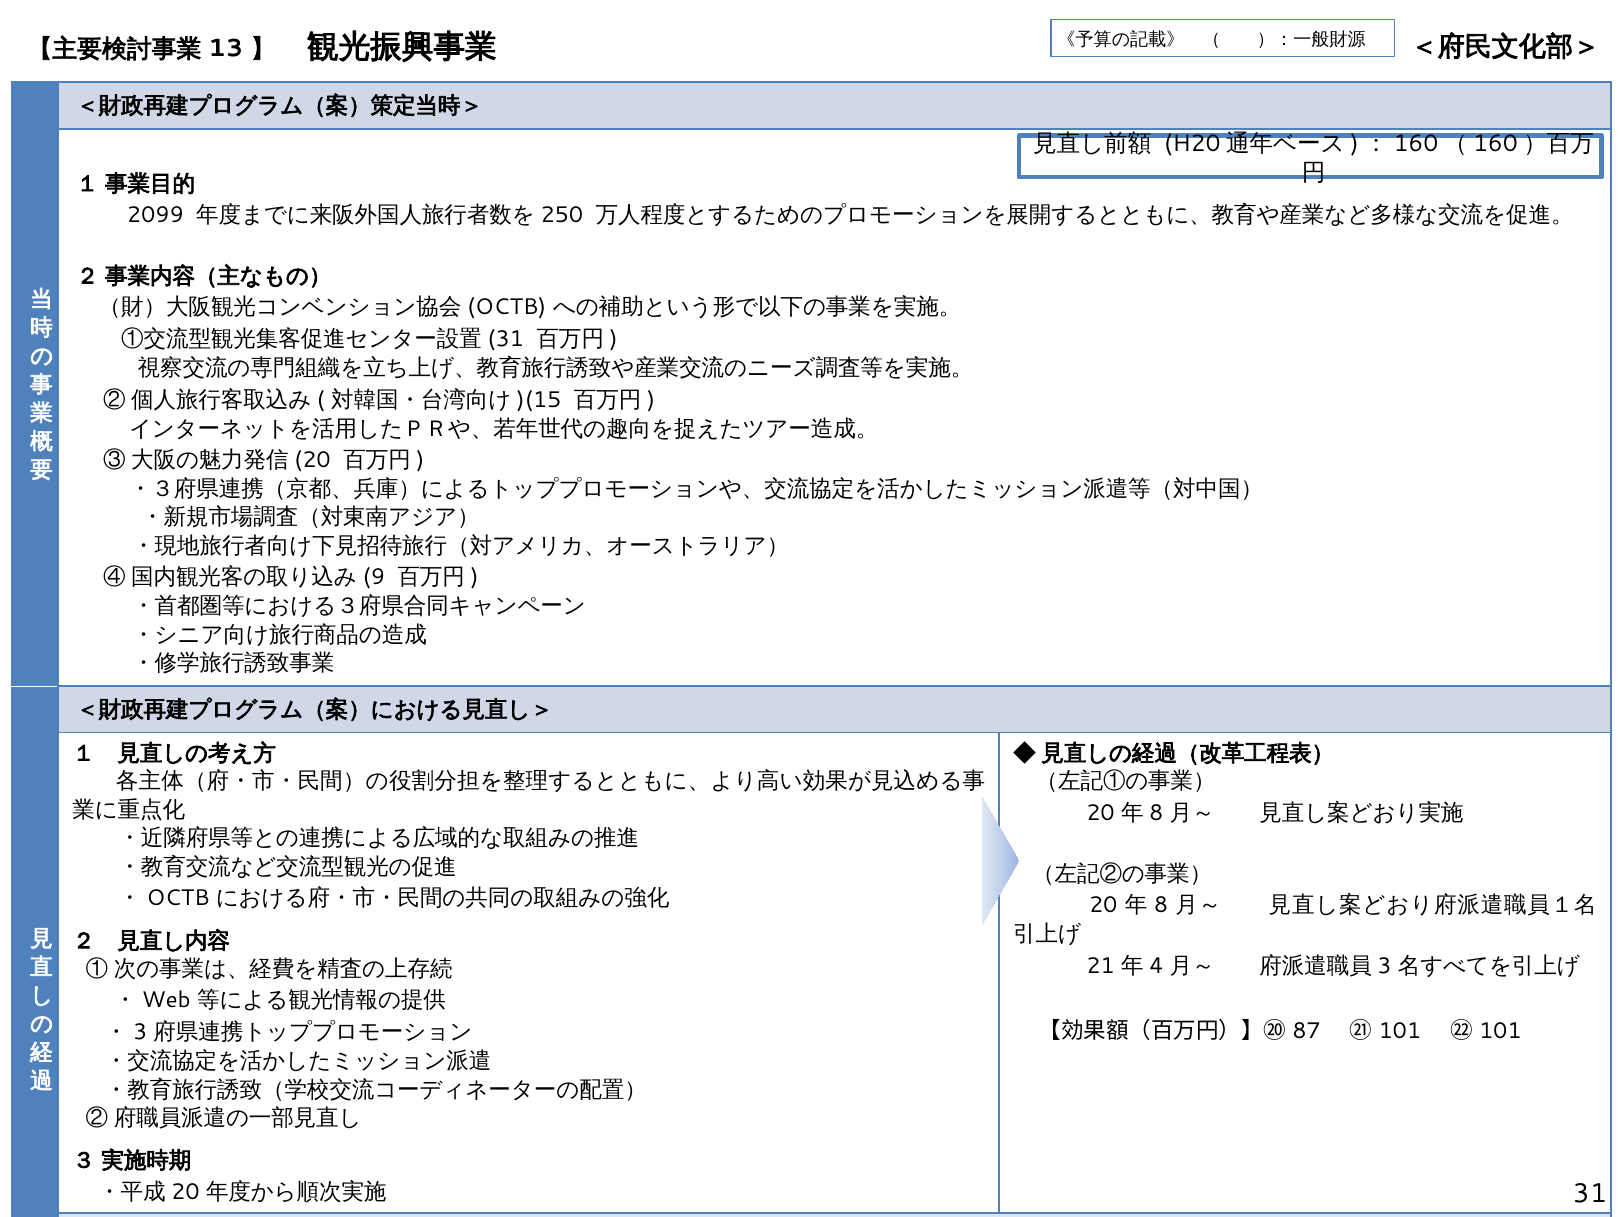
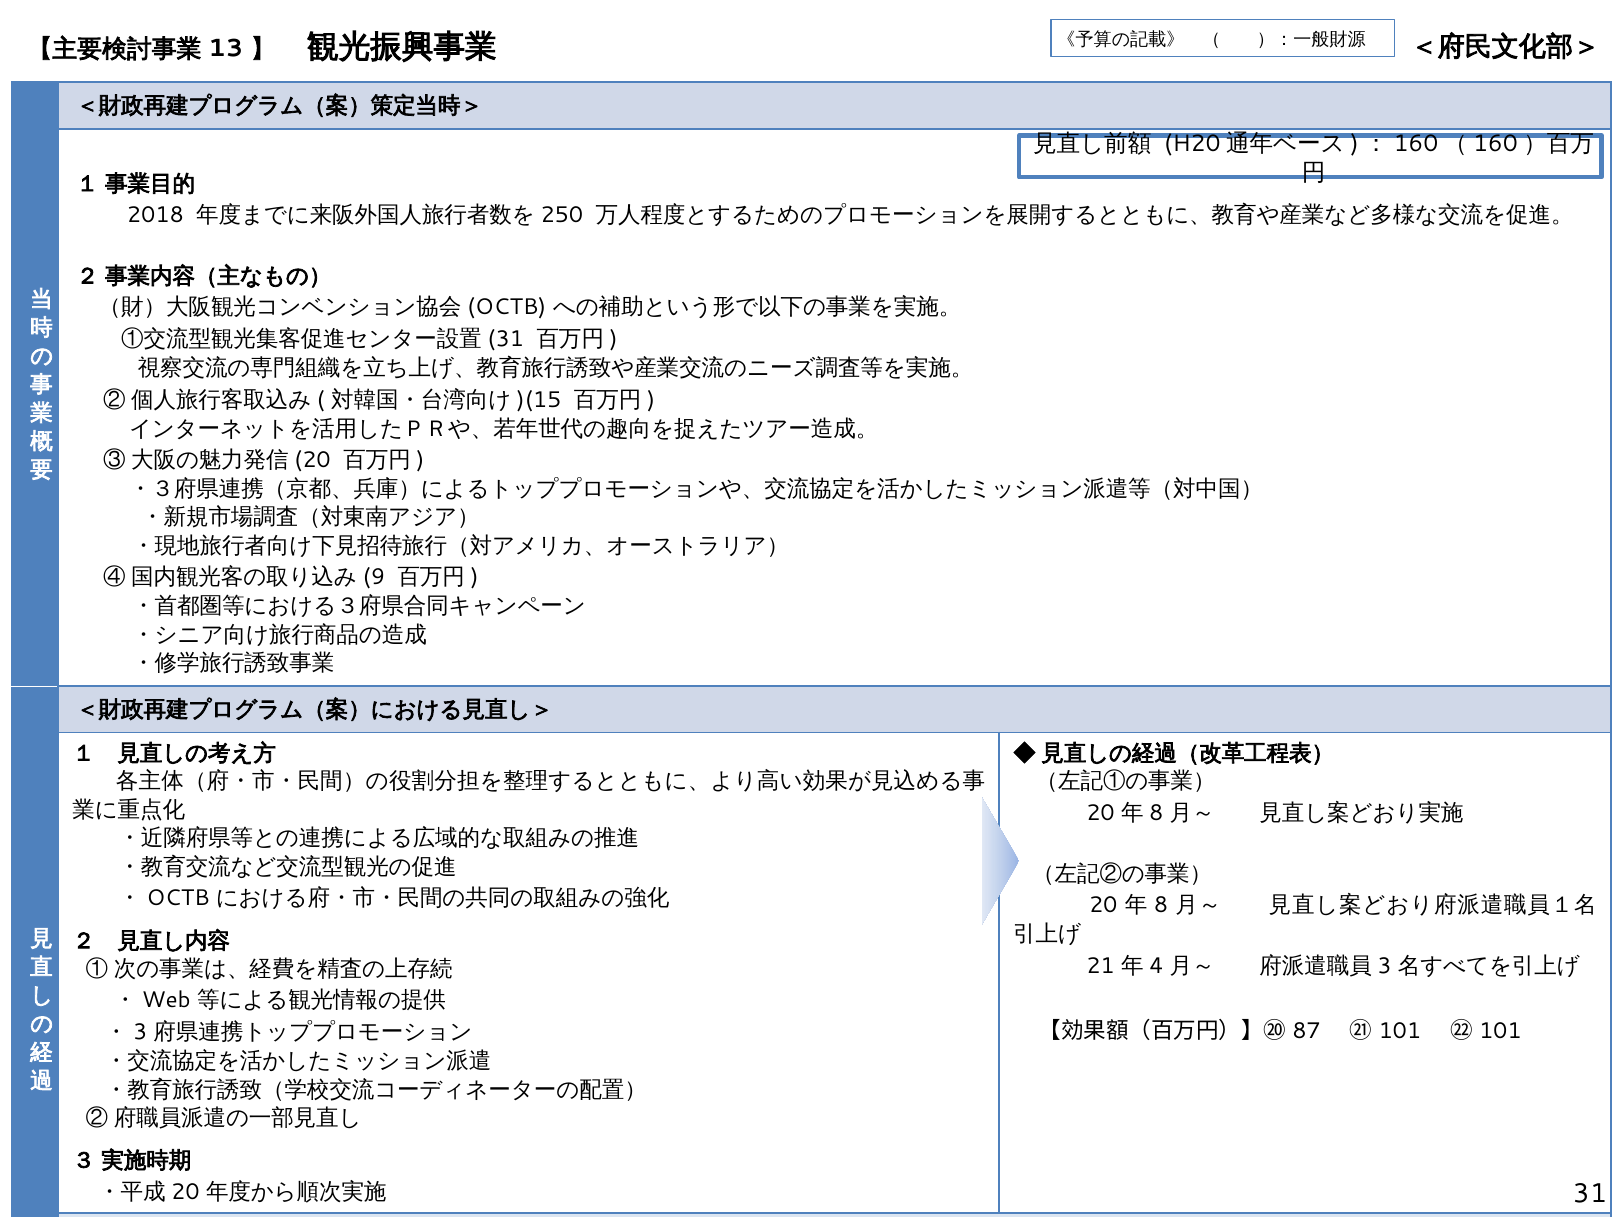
2099: 2099 -> 2018
